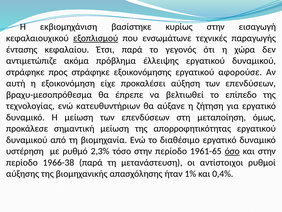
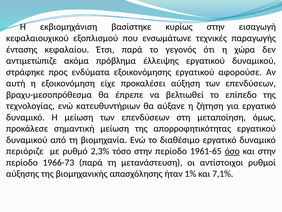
εξοπλισμού underline: present -> none
προς στράφηκε: στράφηκε -> ενδύματα
υστέρηση: υστέρηση -> περιόριζε
1966-38: 1966-38 -> 1966-73
0,4%: 0,4% -> 7,1%
